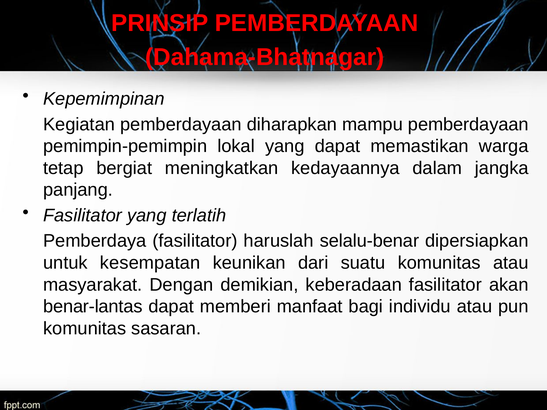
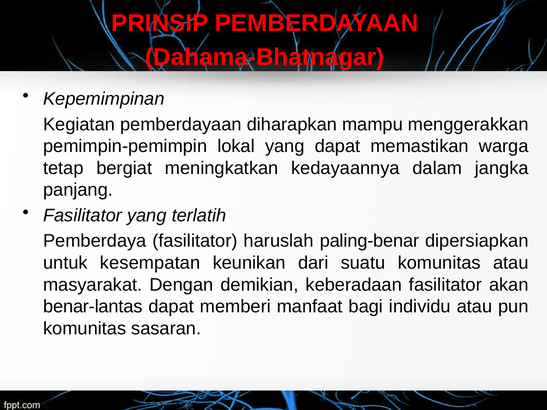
mampu pemberdayaan: pemberdayaan -> menggerakkan
selalu-benar: selalu-benar -> paling-benar
